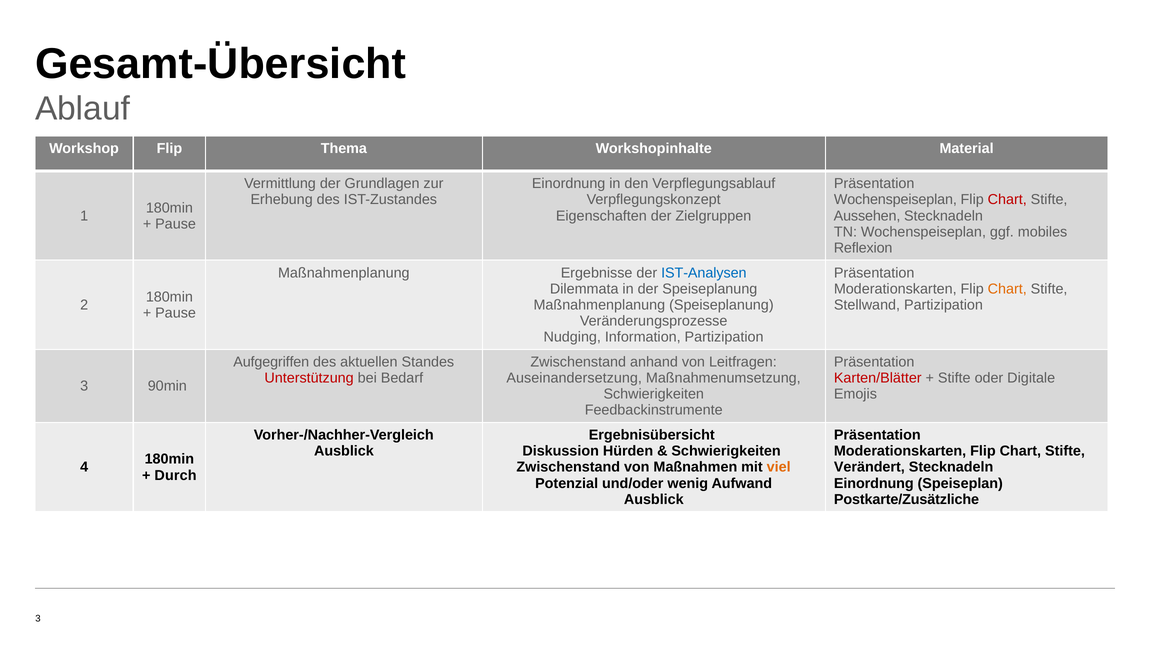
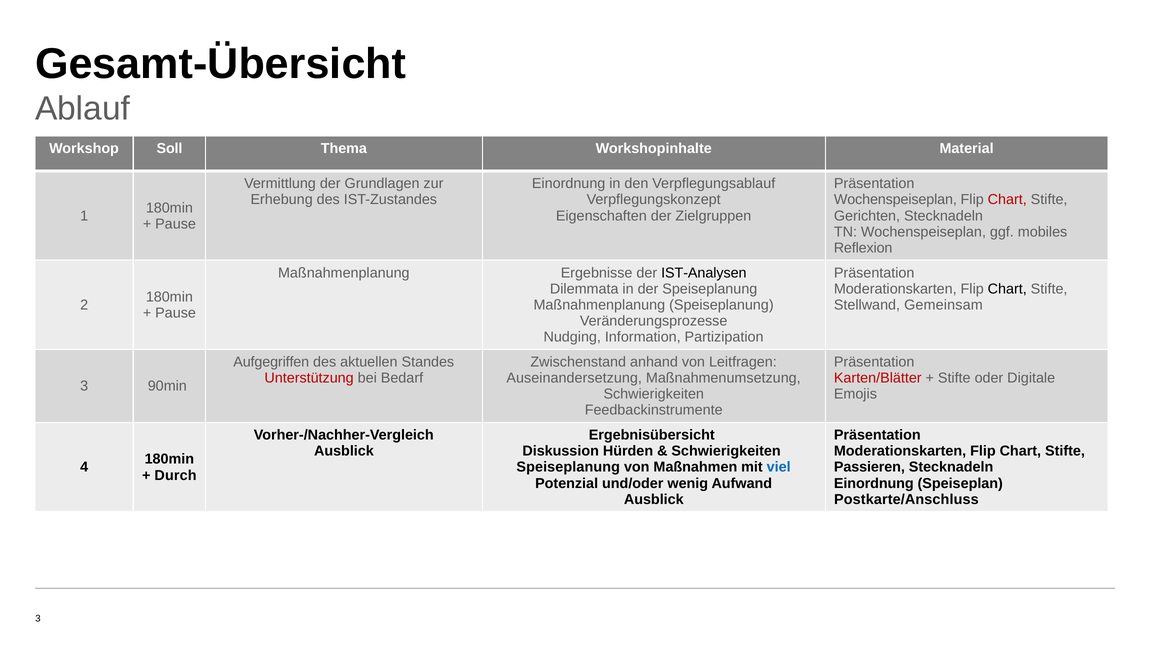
Workshop Flip: Flip -> Soll
Aussehen: Aussehen -> Gerichten
IST-Analysen colour: blue -> black
Chart at (1007, 289) colour: orange -> black
Stellwand Partizipation: Partizipation -> Gemeinsam
Zwischenstand at (568, 467): Zwischenstand -> Speiseplanung
viel colour: orange -> blue
Verändert: Verändert -> Passieren
Postkarte/Zusätzliche: Postkarte/Zusätzliche -> Postkarte/Anschluss
